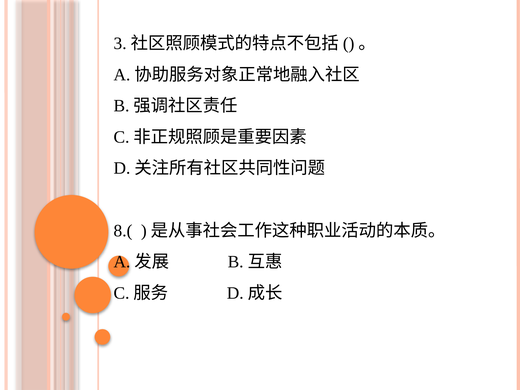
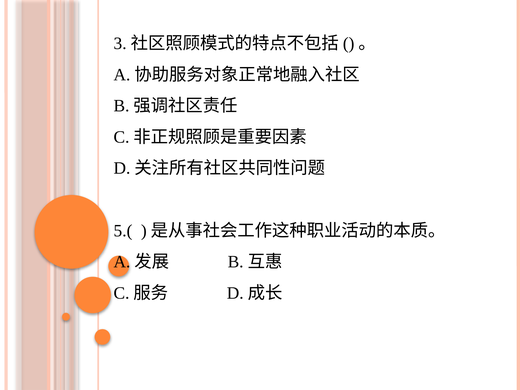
8.(: 8.( -> 5.(
